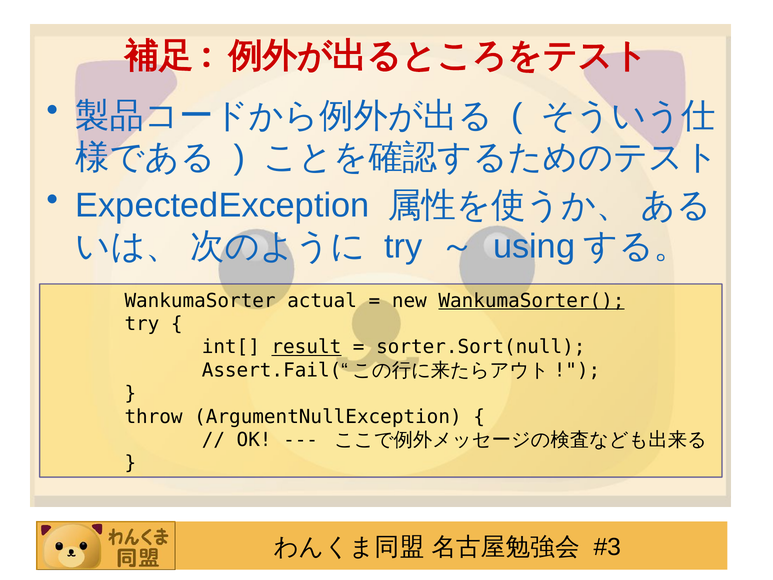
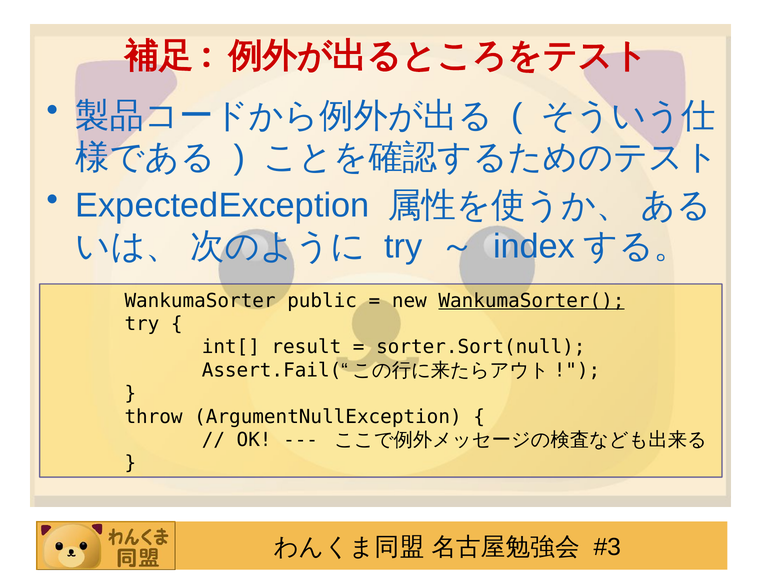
using: using -> index
actual: actual -> public
result underline: present -> none
